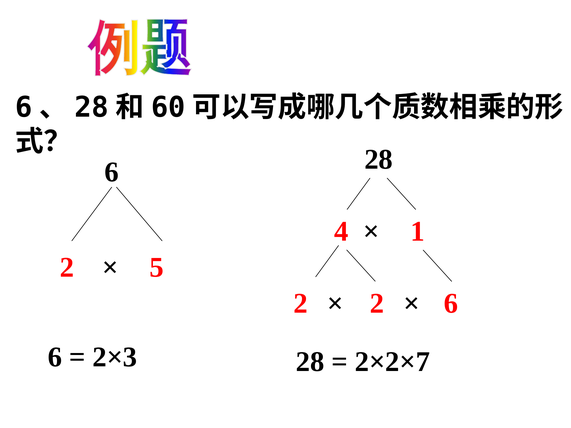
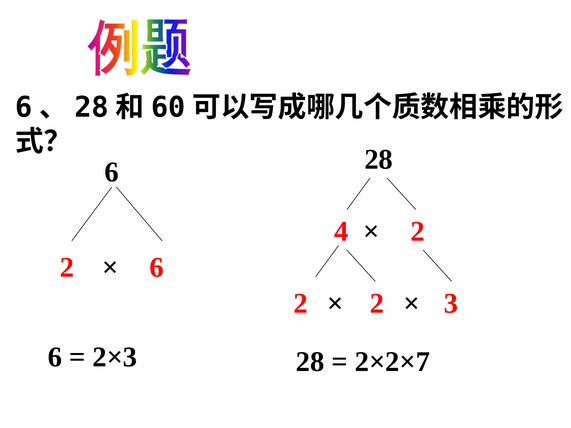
4 1: 1 -> 2
2 5: 5 -> 6
2 6: 6 -> 3
